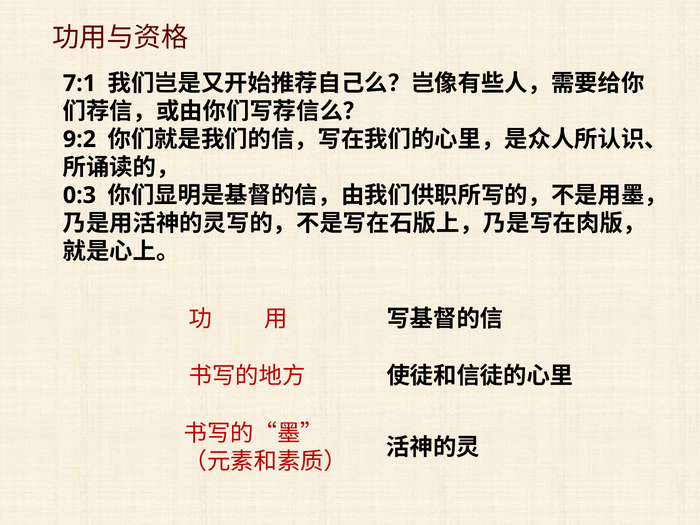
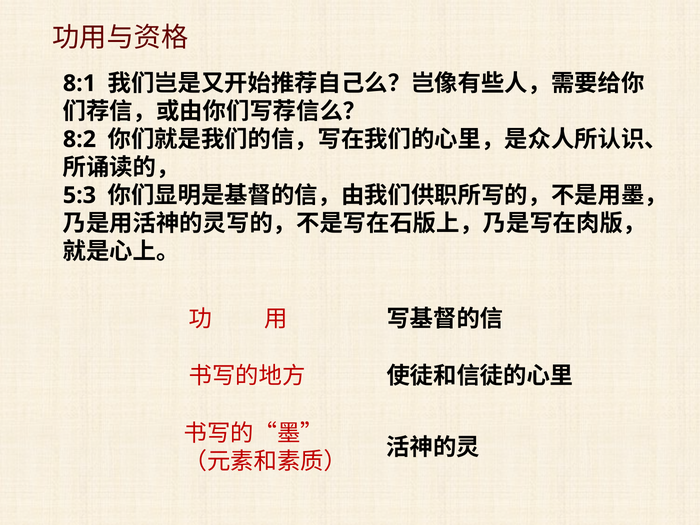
7:1: 7:1 -> 8:1
9:2: 9:2 -> 8:2
0:3: 0:3 -> 5:3
